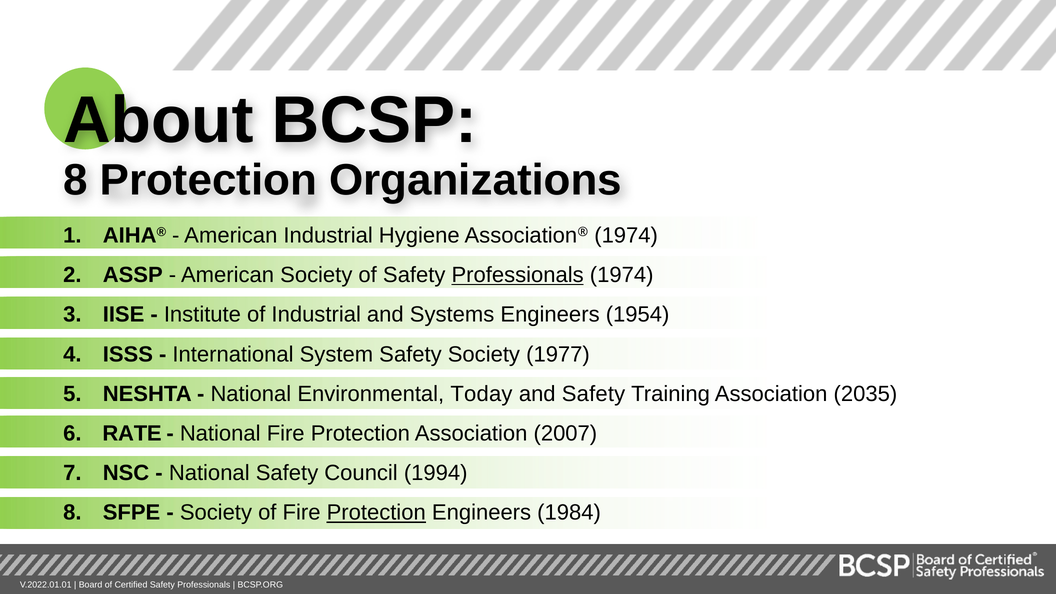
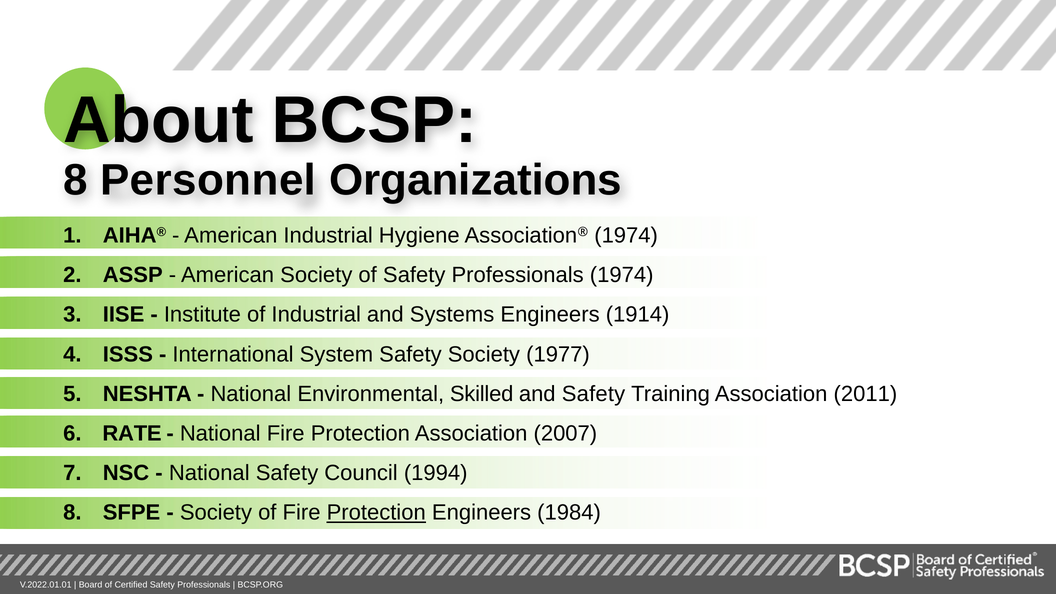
8 Protection: Protection -> Personnel
Professionals at (518, 275) underline: present -> none
1954: 1954 -> 1914
Today: Today -> Skilled
2035: 2035 -> 2011
